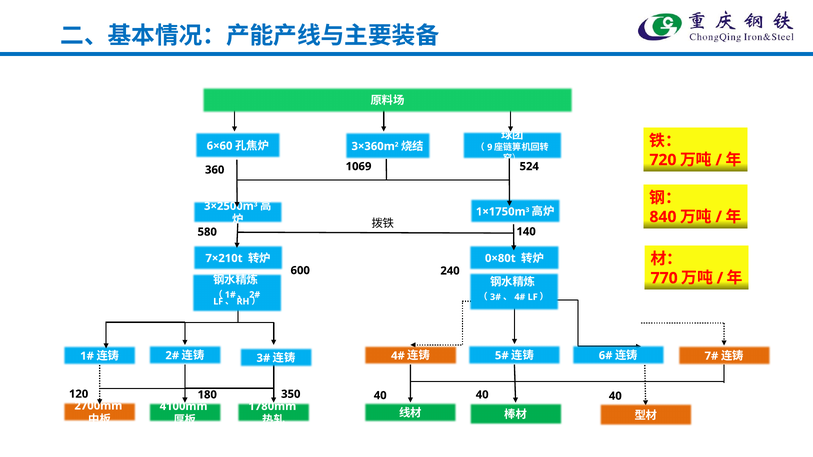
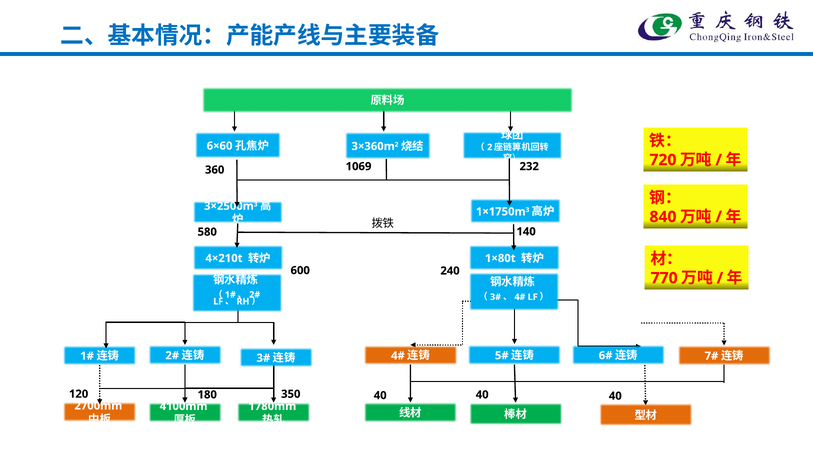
9: 9 -> 2
524: 524 -> 232
7×210t: 7×210t -> 4×210t
0×80t: 0×80t -> 1×80t
